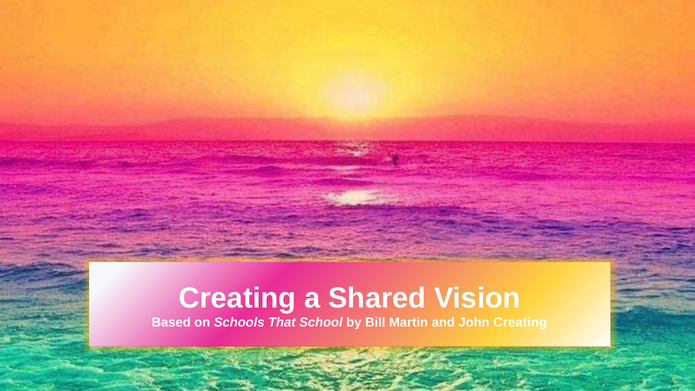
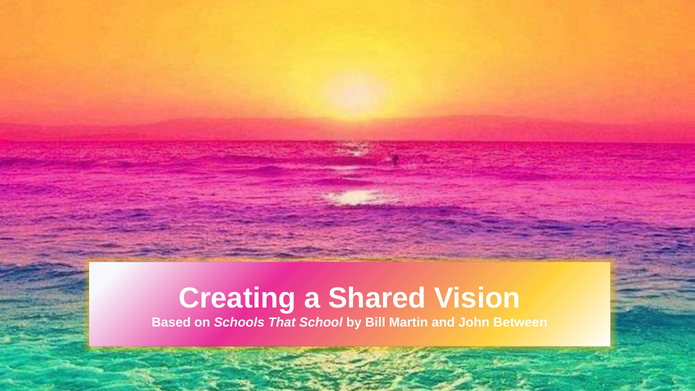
John Creating: Creating -> Between
